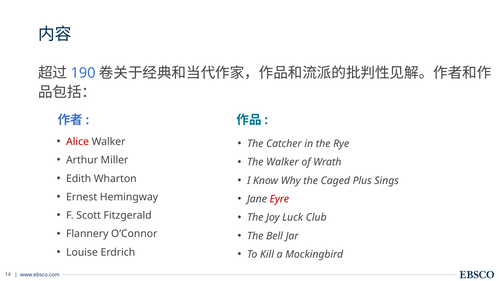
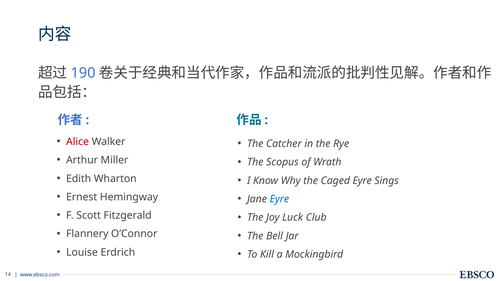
The Walker: Walker -> Scopus
Caged Plus: Plus -> Eyre
Eyre at (279, 199) colour: red -> blue
